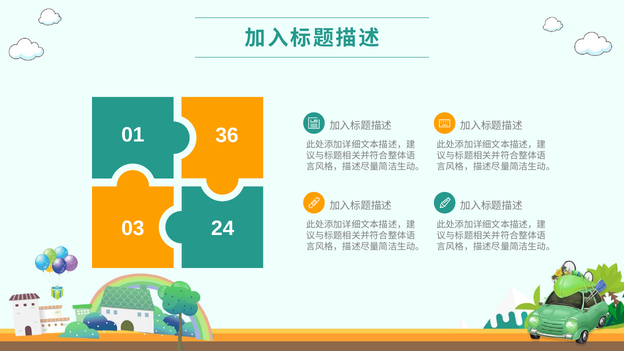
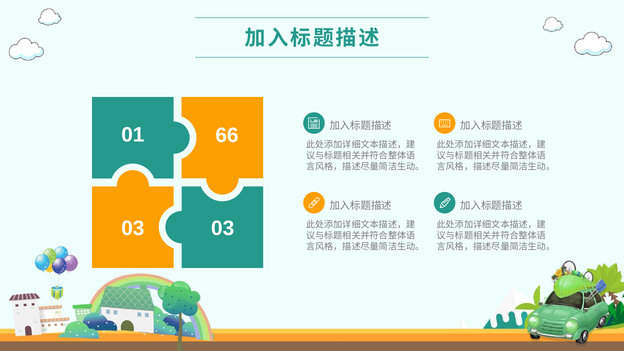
36: 36 -> 66
03 24: 24 -> 03
